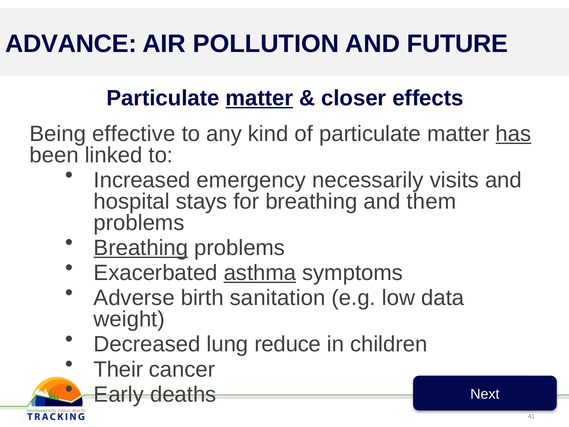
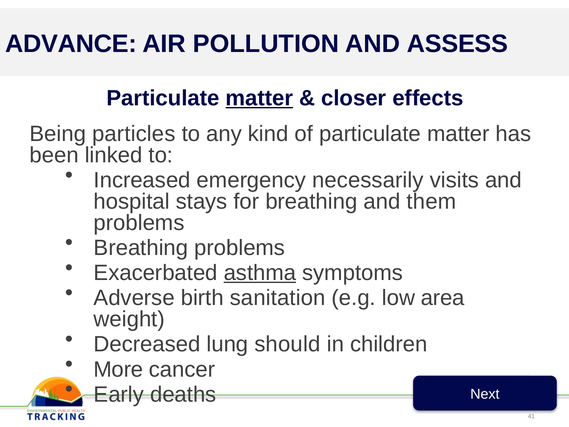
FUTURE: FUTURE -> ASSESS
effective: effective -> particles
has underline: present -> none
Breathing at (141, 248) underline: present -> none
data: data -> area
reduce: reduce -> should
Their: Their -> More
